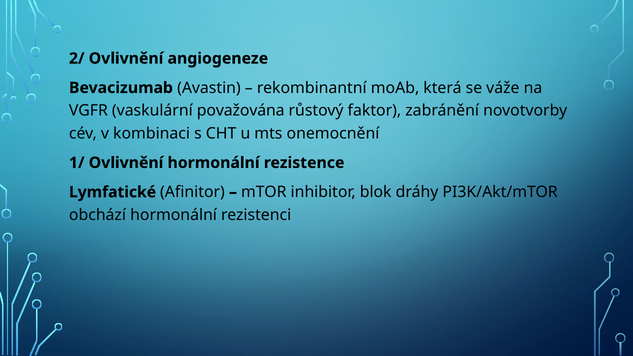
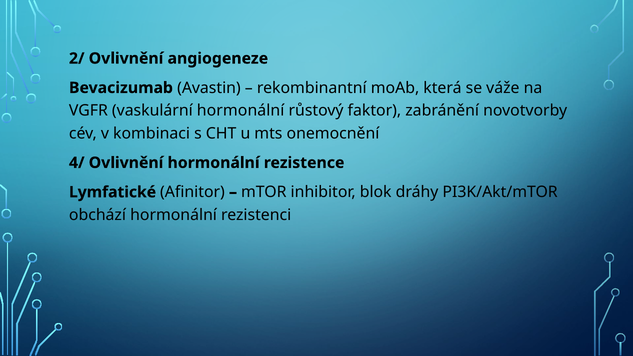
vaskulární považována: považována -> hormonální
1/: 1/ -> 4/
